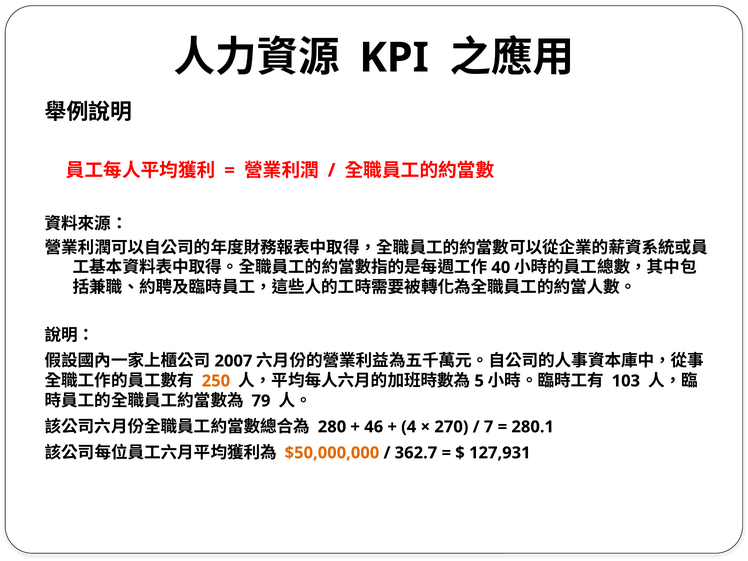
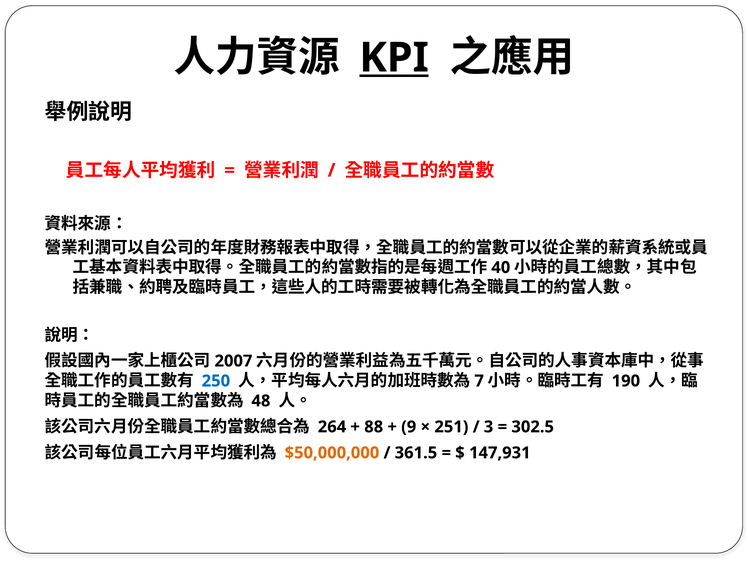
KPI underline: none -> present
250 colour: orange -> blue
5: 5 -> 7
103: 103 -> 190
79: 79 -> 48
280: 280 -> 264
46: 46 -> 88
4: 4 -> 9
270: 270 -> 251
7: 7 -> 3
280.1: 280.1 -> 302.5
362.7: 362.7 -> 361.5
127,931: 127,931 -> 147,931
